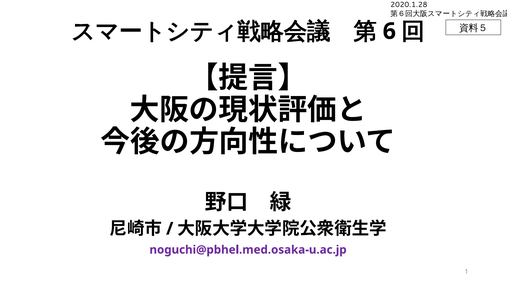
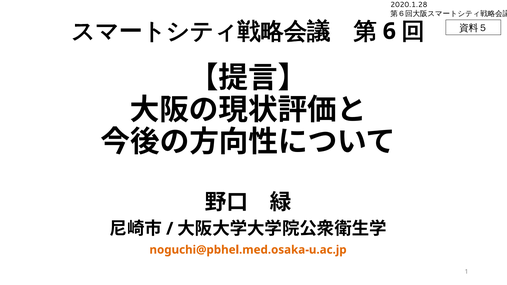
noguchi@pbhel.med.osaka-u.ac.jp colour: purple -> orange
